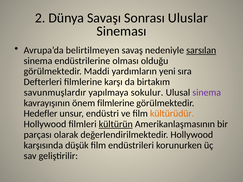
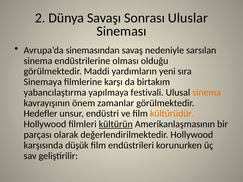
belirtilmeyen: belirtilmeyen -> sinemasından
sarsılan underline: present -> none
Defterleri: Defterleri -> Sinemaya
savunmuşlardır: savunmuşlardır -> yabancılaştırma
sokulur: sokulur -> festivali
sinema at (207, 93) colour: purple -> orange
önem filmlerine: filmlerine -> zamanlar
